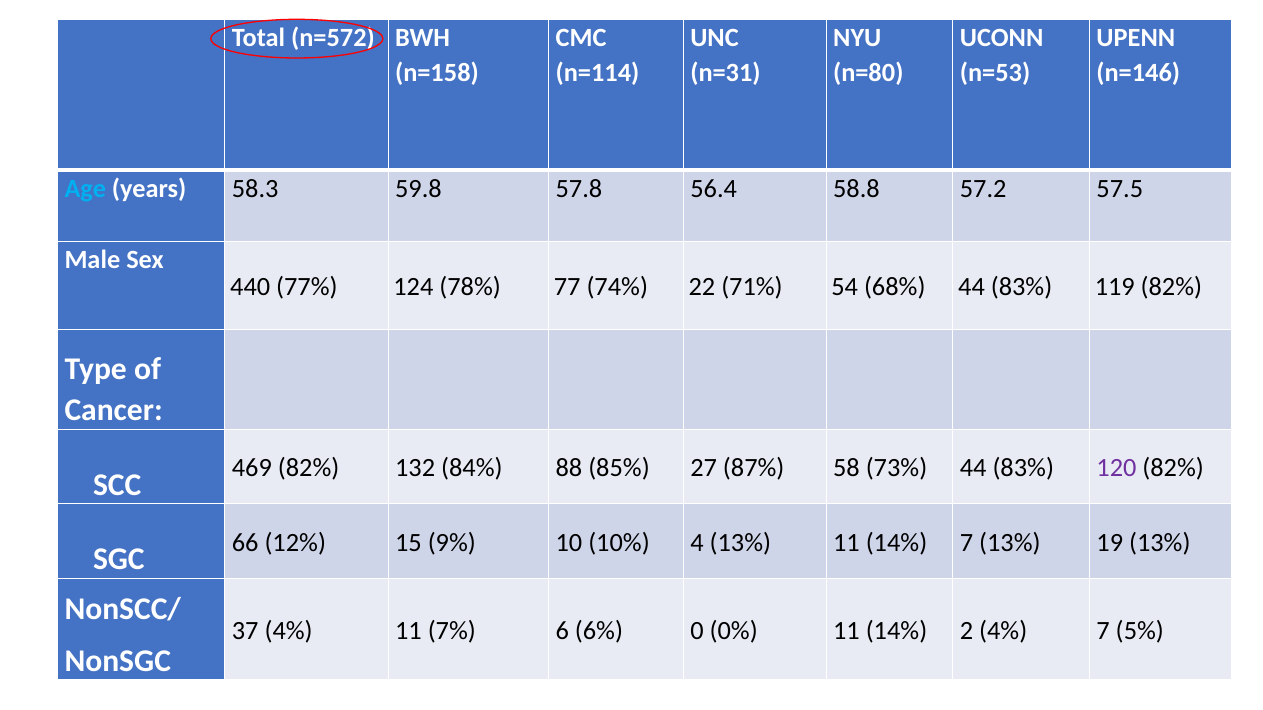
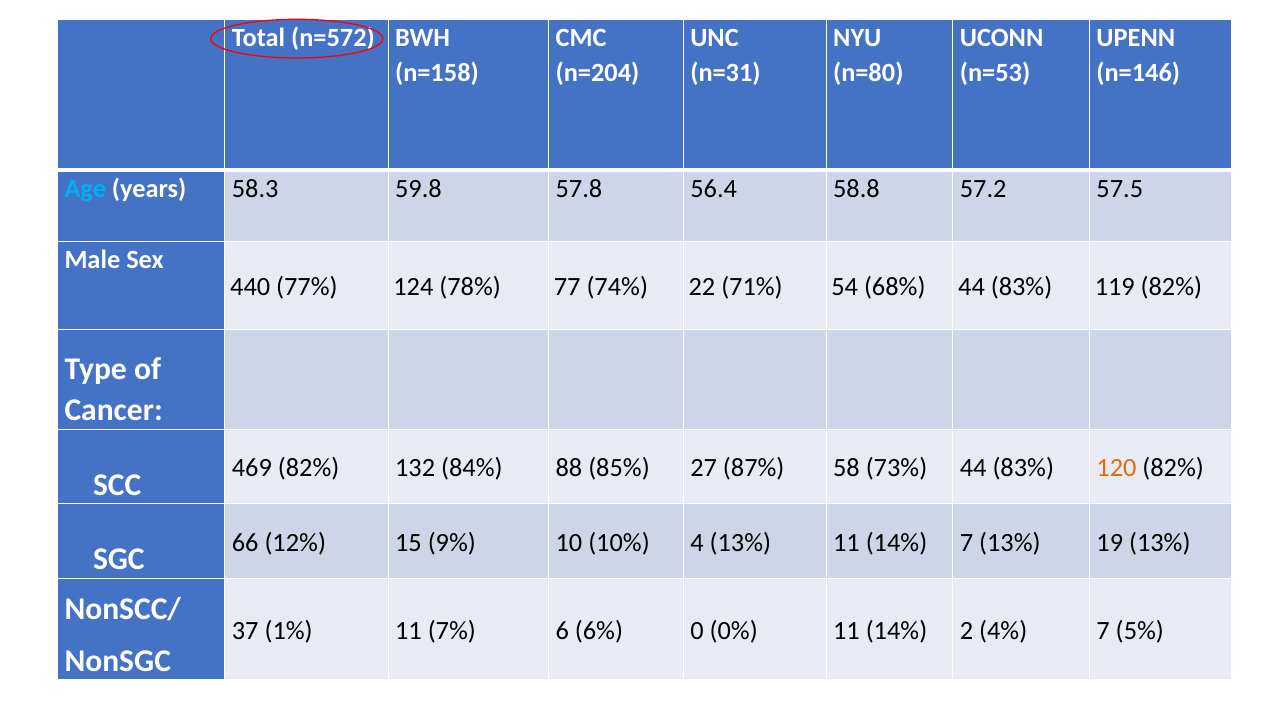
n=114: n=114 -> n=204
120 colour: purple -> orange
37 4%: 4% -> 1%
